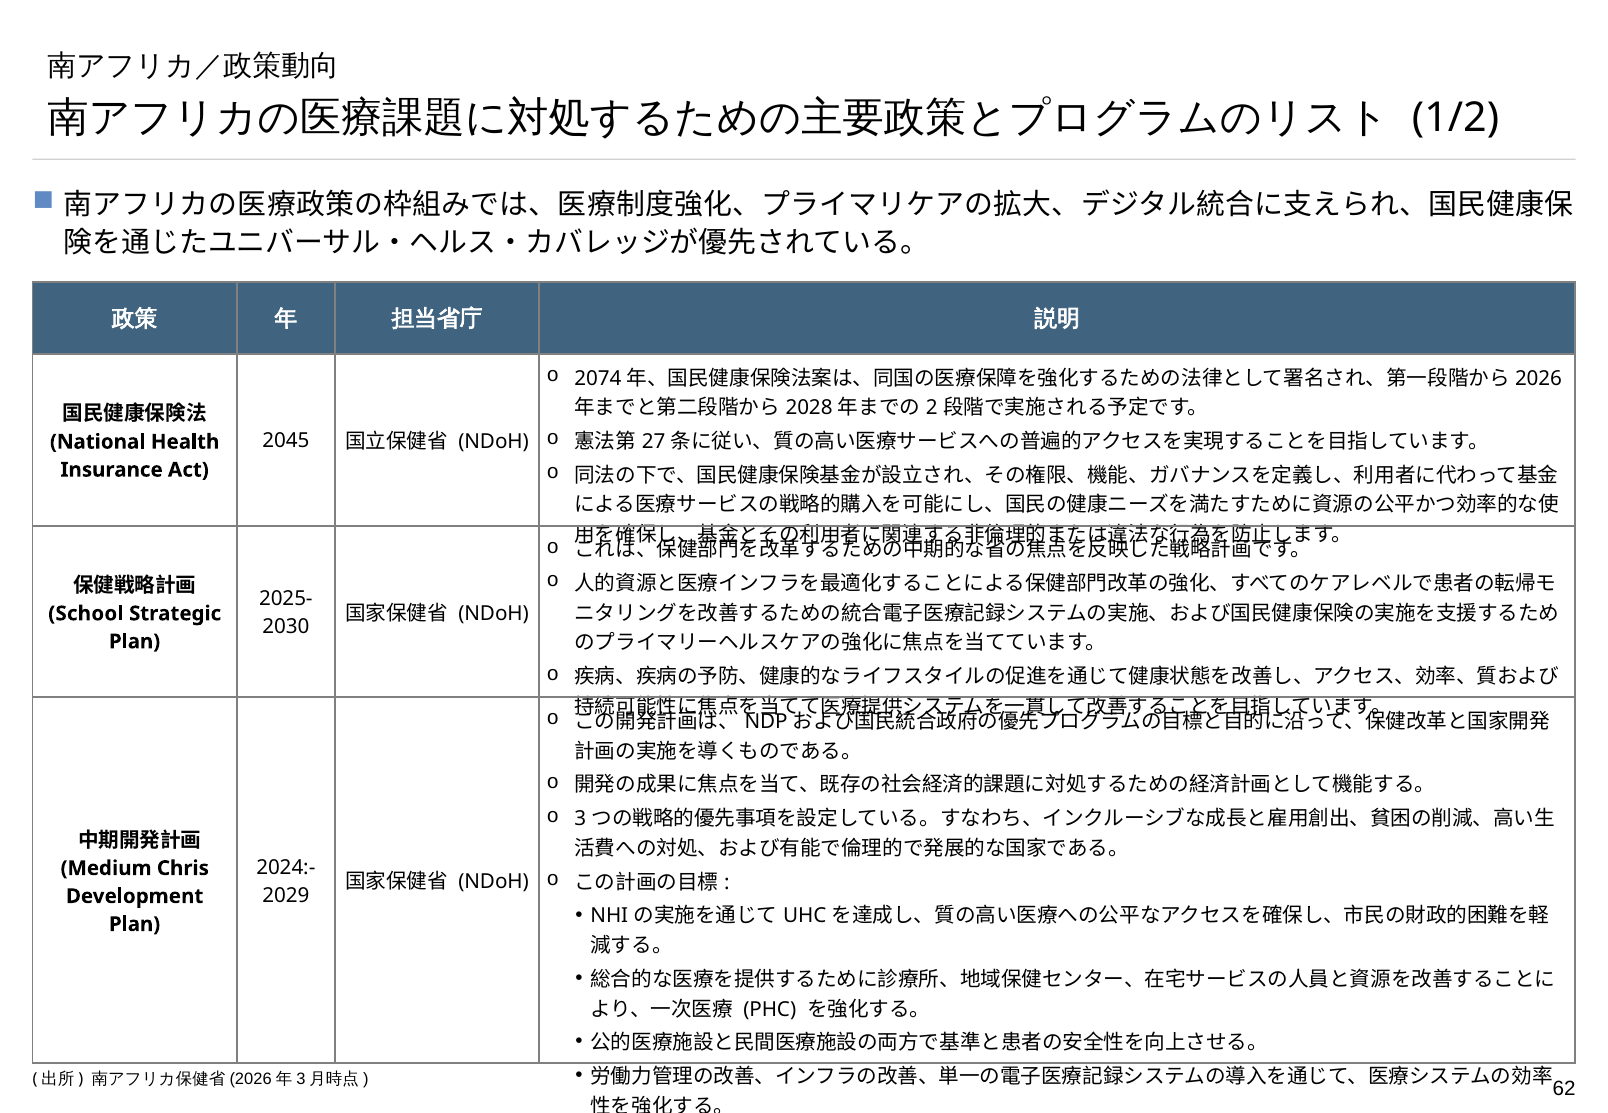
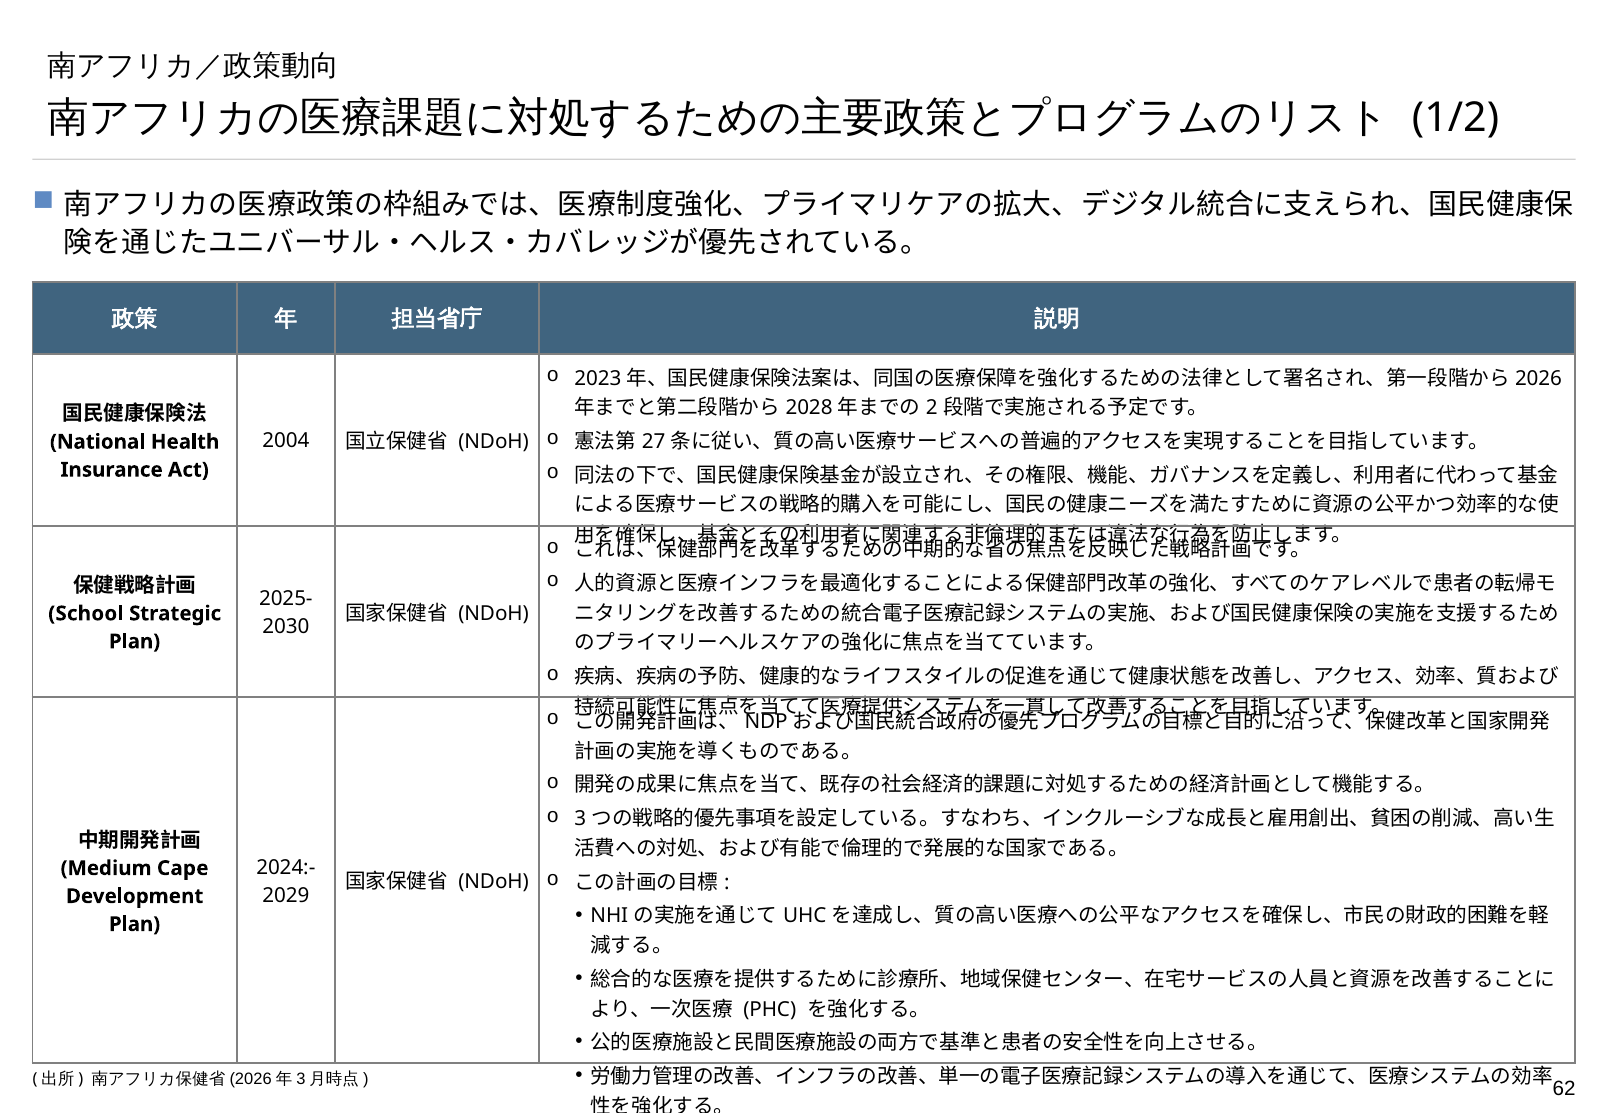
2074: 2074 -> 2023
2045: 2045 -> 2004
Chris: Chris -> Cape
